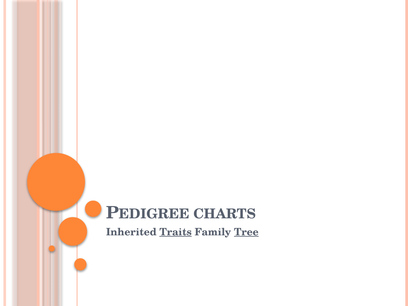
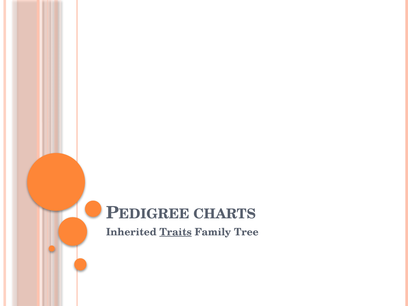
Tree underline: present -> none
